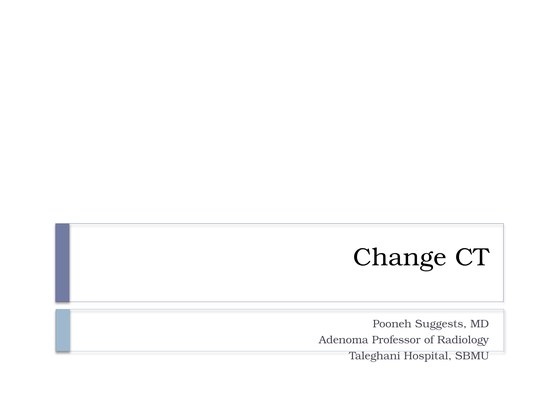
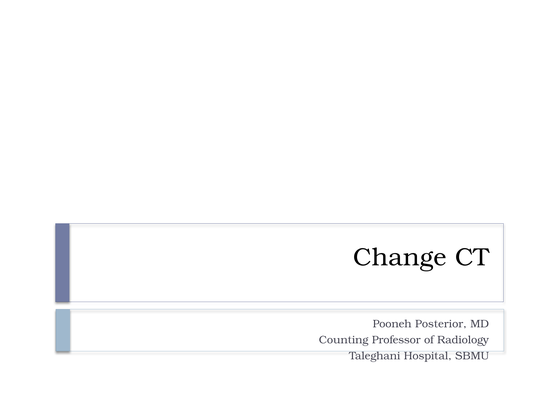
Suggests: Suggests -> Posterior
Adenoma: Adenoma -> Counting
